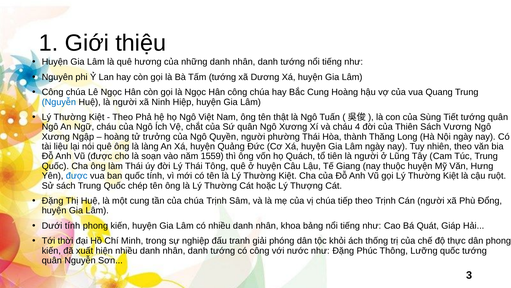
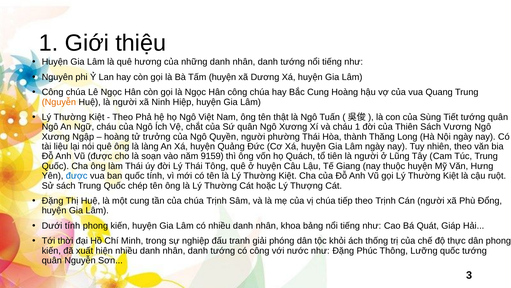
Tấm tướng: tướng -> huyện
Nguyễn at (59, 102) colour: blue -> orange
cháu 4: 4 -> 1
1559: 1559 -> 9159
